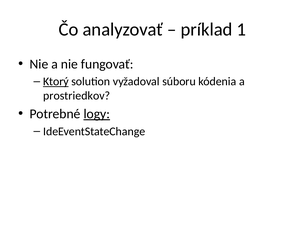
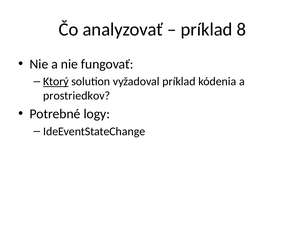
1: 1 -> 8
vyžadoval súboru: súboru -> príklad
logy underline: present -> none
